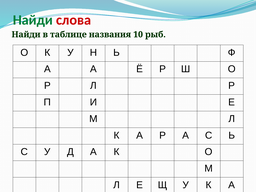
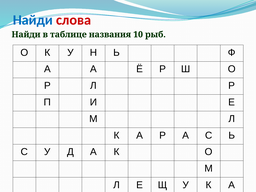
Найди at (33, 20) colour: green -> blue
